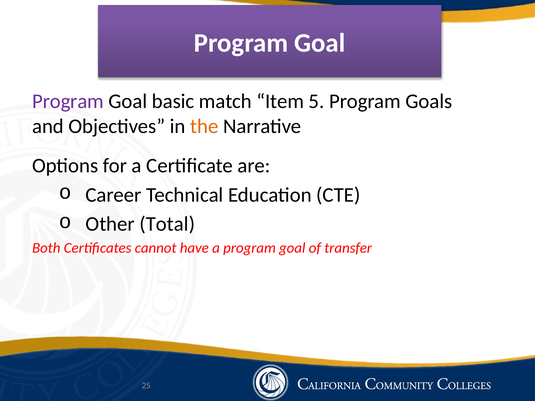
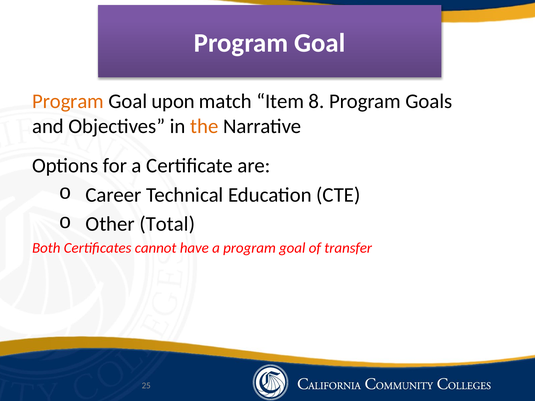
Program at (68, 101) colour: purple -> orange
basic: basic -> upon
5: 5 -> 8
